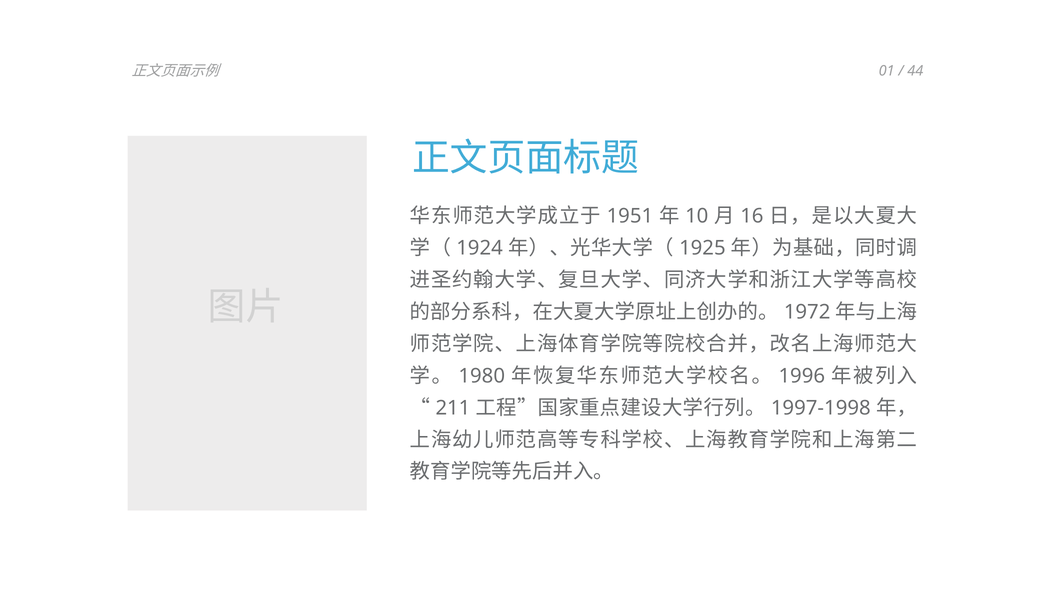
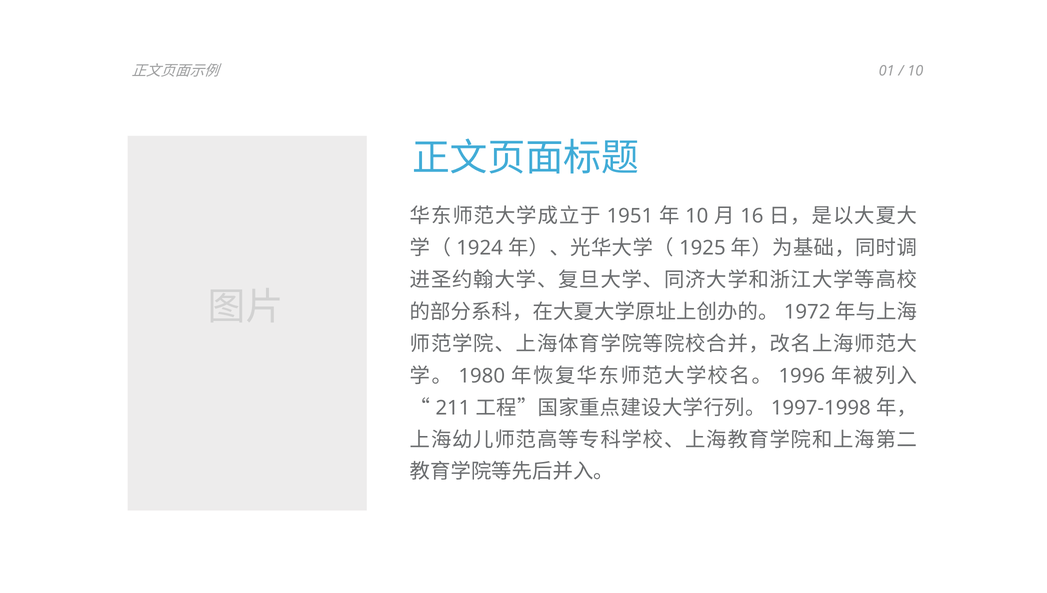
44 at (915, 71): 44 -> 10
